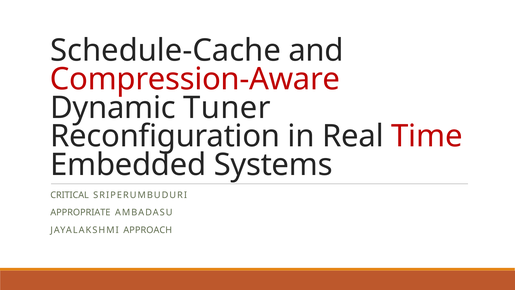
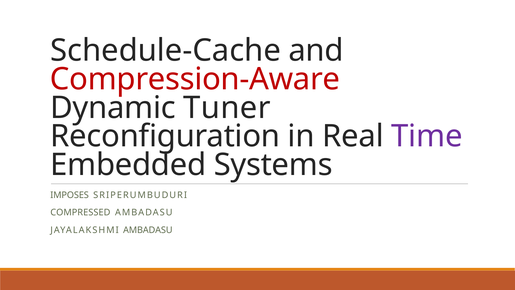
Time colour: red -> purple
CRITICAL: CRITICAL -> IMPOSES
APPROPRIATE: APPROPRIATE -> COMPRESSED
JAYALAKSHMI APPROACH: APPROACH -> AMBADASU
